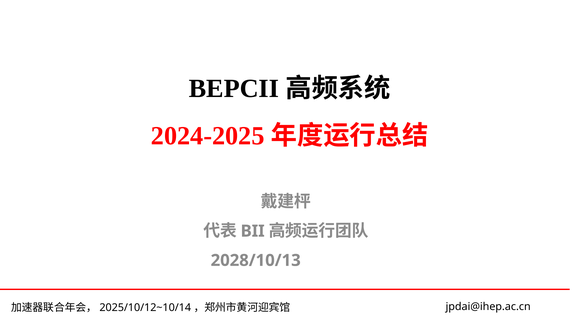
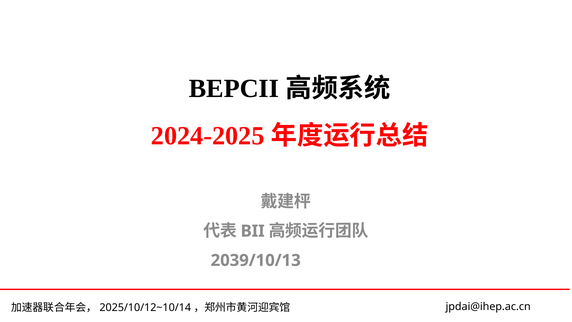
2028/10/13: 2028/10/13 -> 2039/10/13
